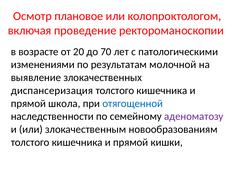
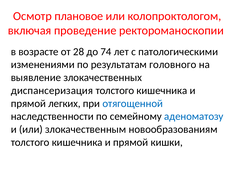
20: 20 -> 28
70: 70 -> 74
молочной: молочной -> головного
школа: школа -> легких
аденоматозу colour: purple -> blue
